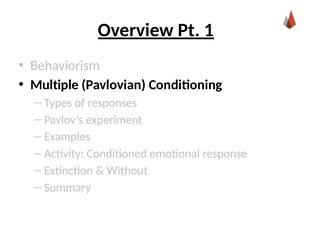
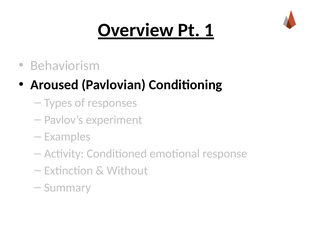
Multiple: Multiple -> Aroused
